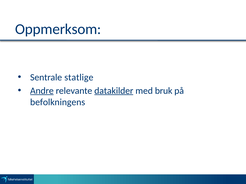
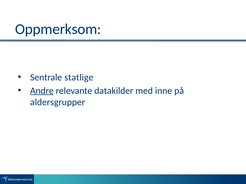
datakilder underline: present -> none
bruk: bruk -> inne
befolkningens: befolkningens -> aldersgrupper
